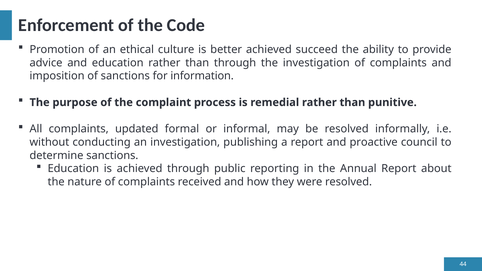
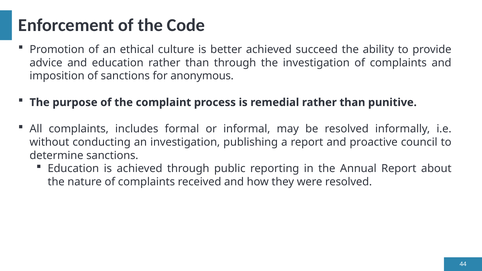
information: information -> anonymous
updated: updated -> includes
